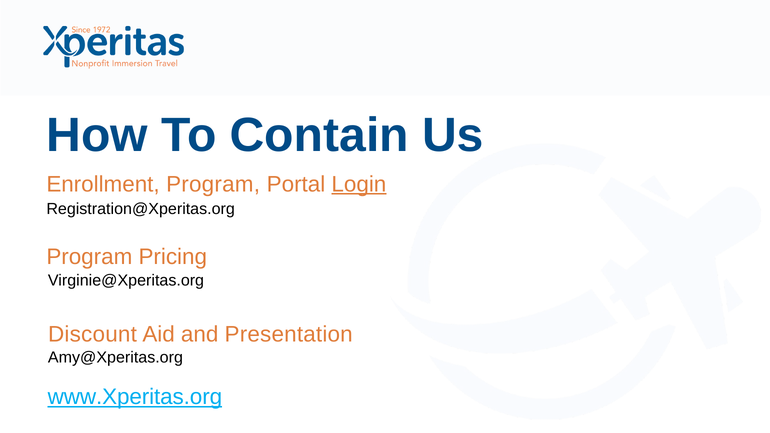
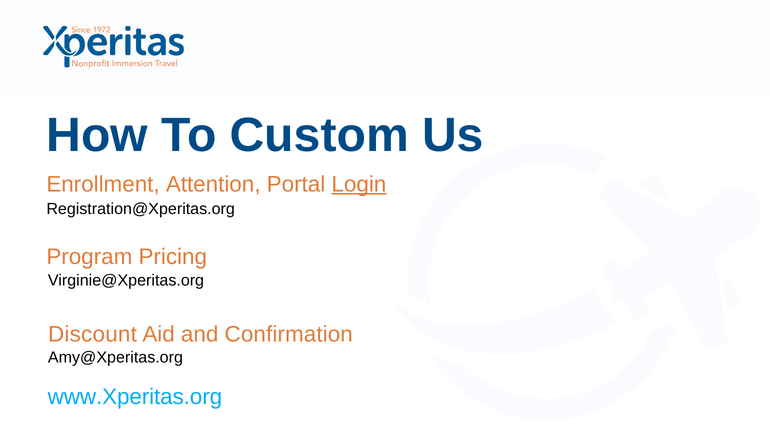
Contain: Contain -> Custom
Enrollment Program: Program -> Attention
Presentation: Presentation -> Confirmation
www.Xperitas.org underline: present -> none
